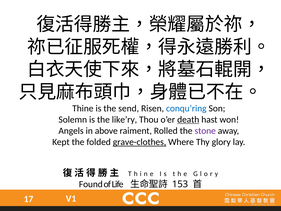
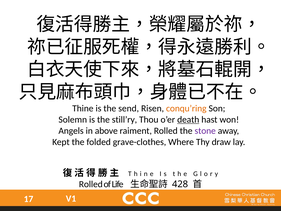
conqu’ring colour: blue -> orange
like’ry: like’ry -> still’ry
grave-clothes underline: present -> none
glory: glory -> draw
Found at (91, 184): Found -> Rolled
153: 153 -> 428
